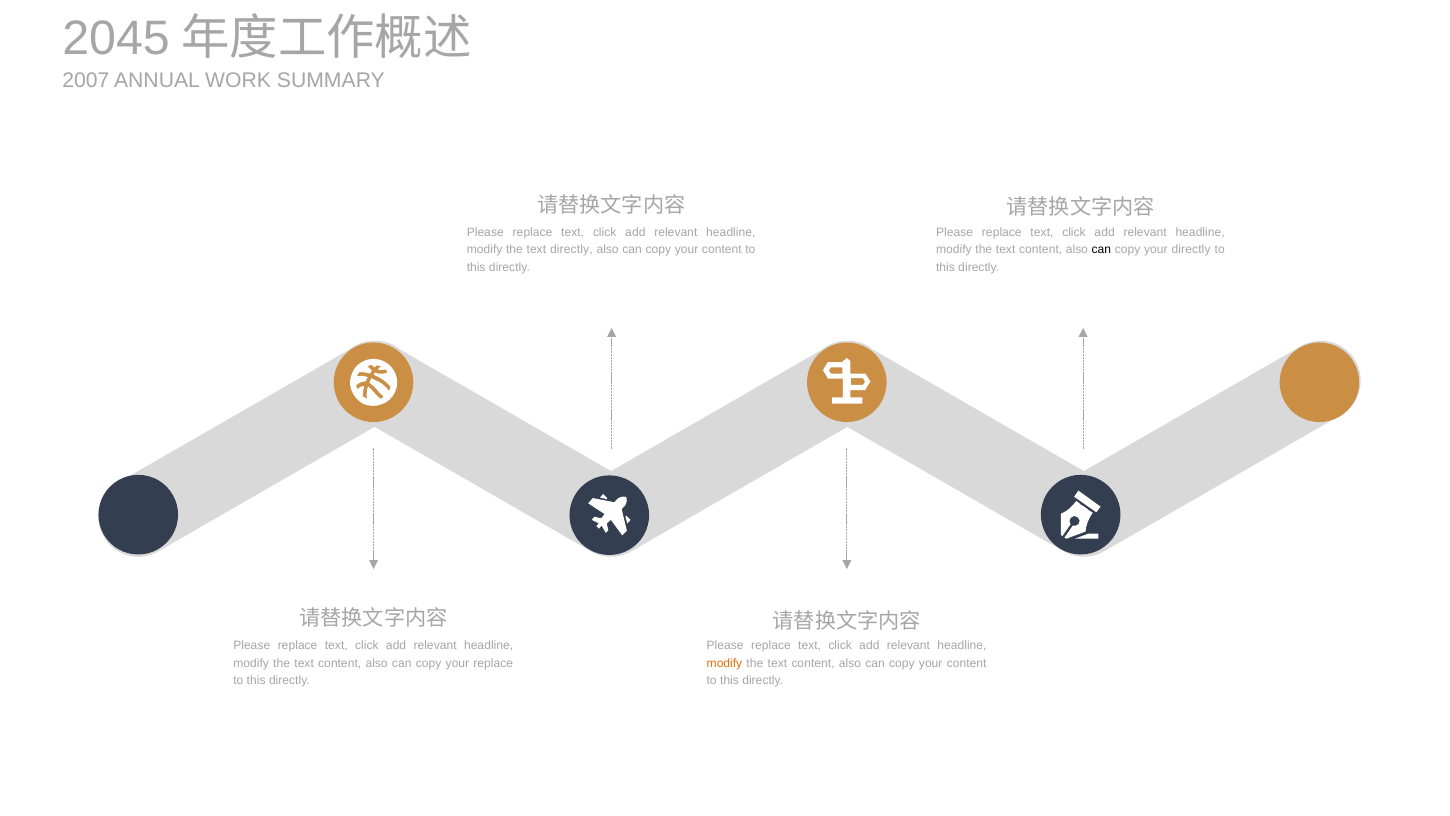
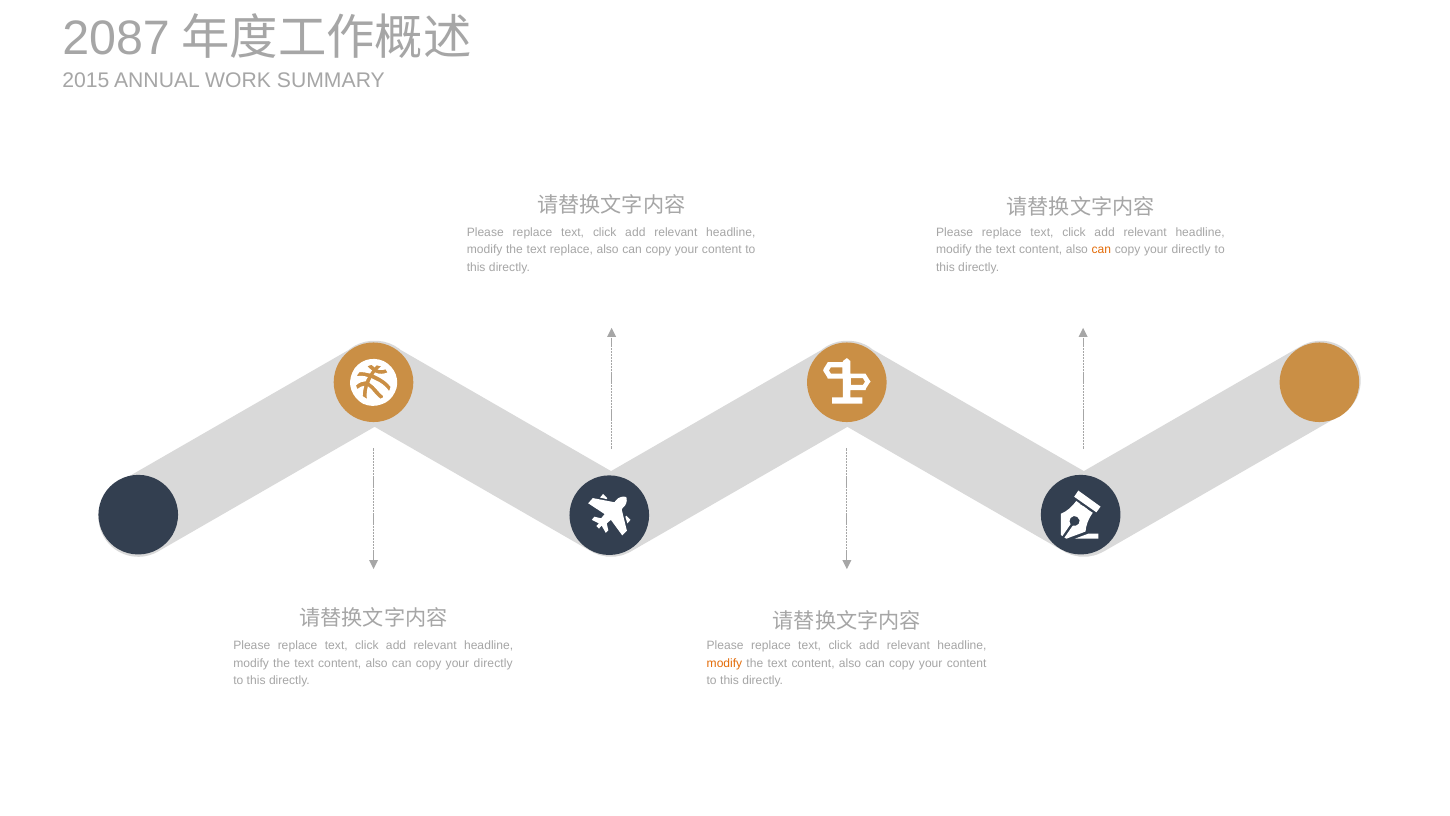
2045: 2045 -> 2087
2007: 2007 -> 2015
text directly: directly -> replace
can at (1101, 250) colour: black -> orange
replace at (493, 663): replace -> directly
